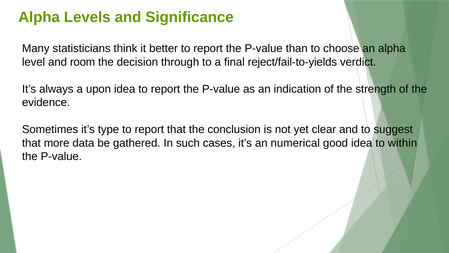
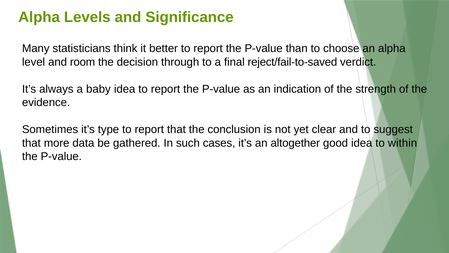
reject/fail-to-yields: reject/fail-to-yields -> reject/fail-to-saved
upon: upon -> baby
numerical: numerical -> altogether
